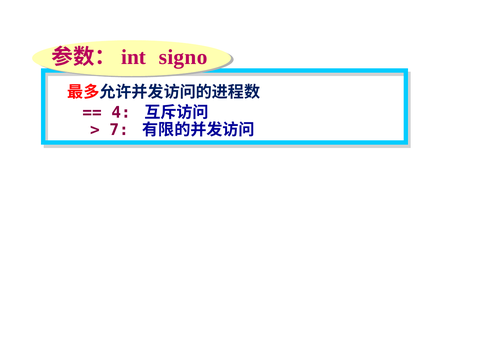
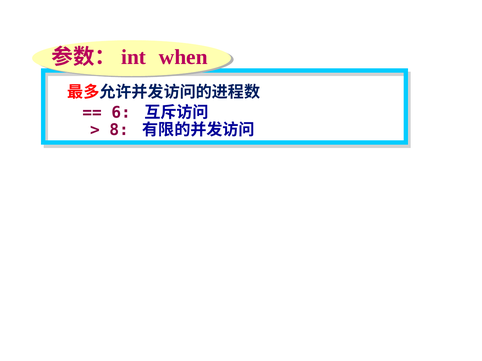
signo: signo -> when
4: 4 -> 6
7: 7 -> 8
